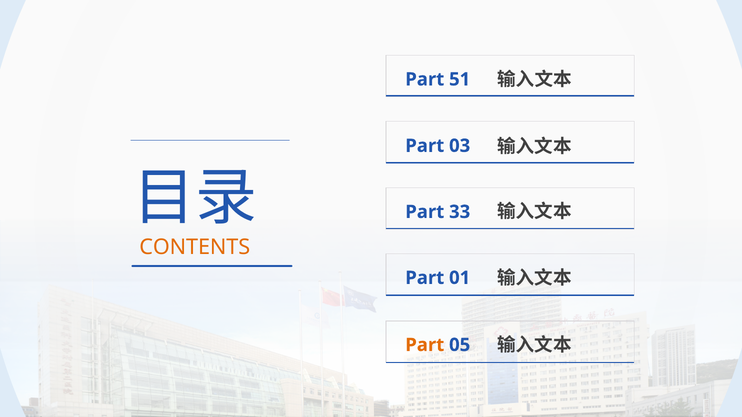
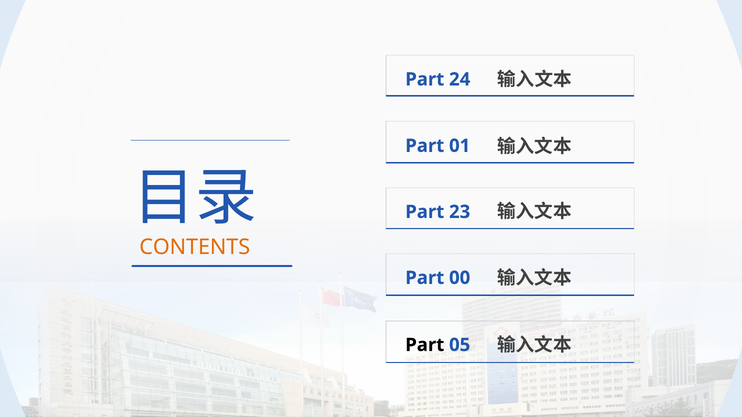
51: 51 -> 24
03: 03 -> 01
33: 33 -> 23
01: 01 -> 00
Part at (425, 345) colour: orange -> black
